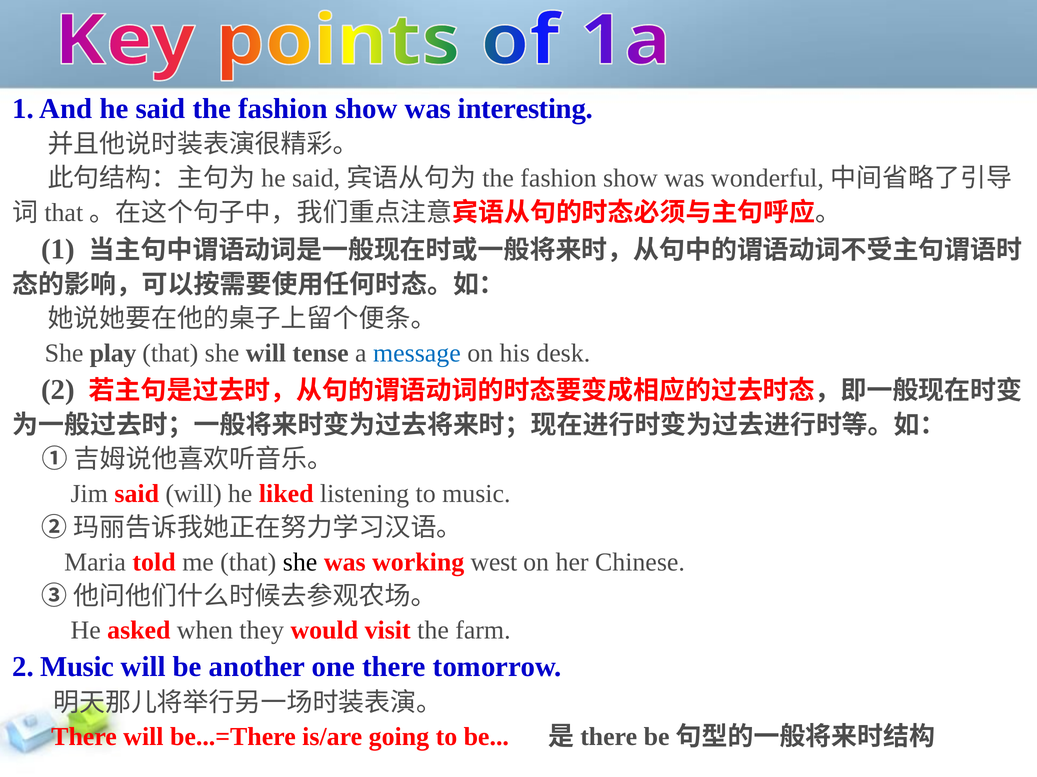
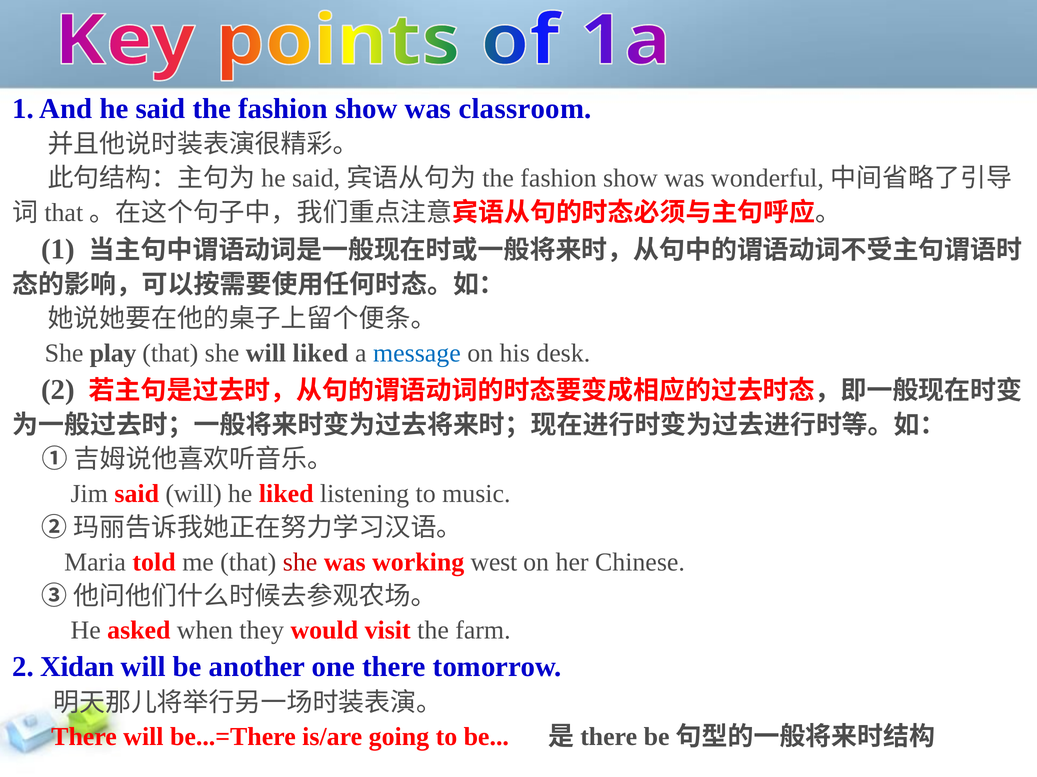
interesting: interesting -> classroom
will tense: tense -> liked
she at (300, 563) colour: black -> red
2 Music: Music -> Xidan
